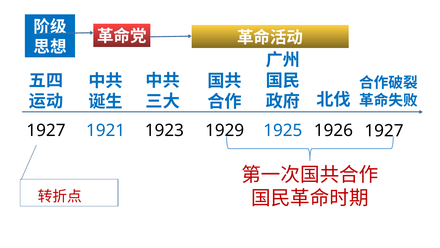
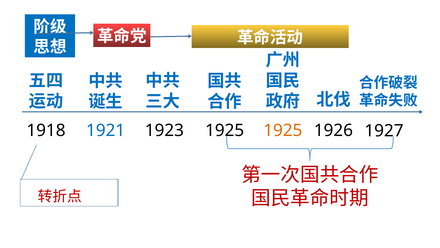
1927 at (46, 130): 1927 -> 1918
1923 1929: 1929 -> 1925
1925 at (283, 130) colour: blue -> orange
